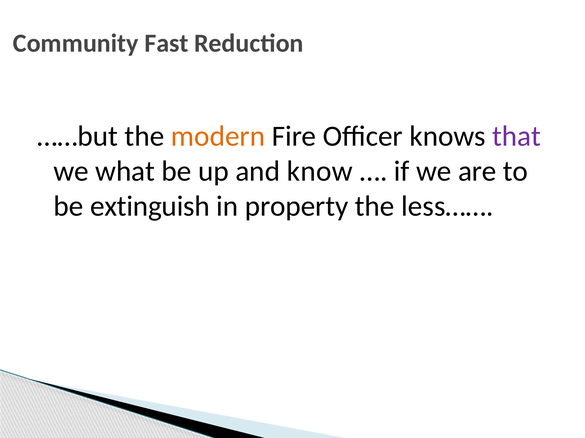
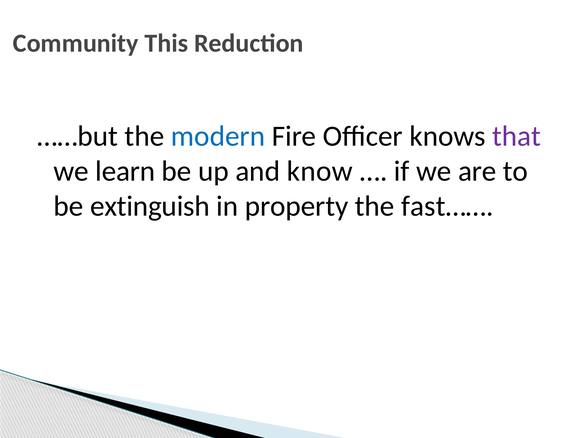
Fast: Fast -> This
modern colour: orange -> blue
what: what -> learn
less……: less…… -> fast……
